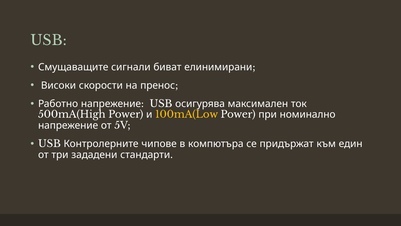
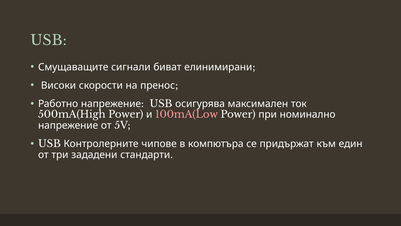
100mA(Low colour: yellow -> pink
